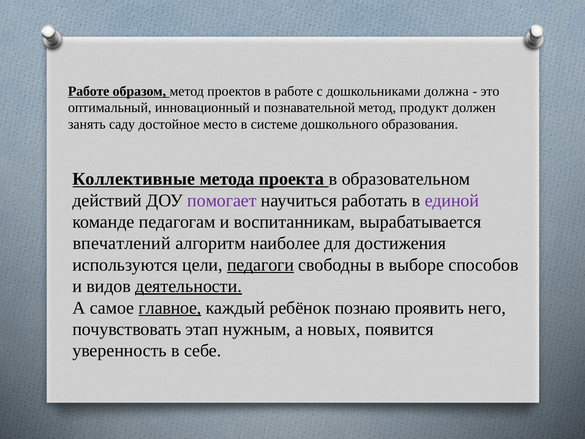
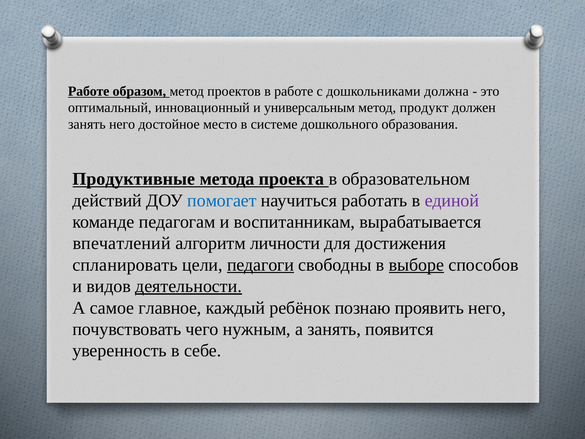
познавательной: познавательной -> универсальным
занять саду: саду -> него
Коллективные: Коллективные -> Продуктивные
помогает colour: purple -> blue
наиболее: наиболее -> личности
используются: используются -> спланировать
выборе underline: none -> present
главное underline: present -> none
этап: этап -> чего
а новых: новых -> занять
